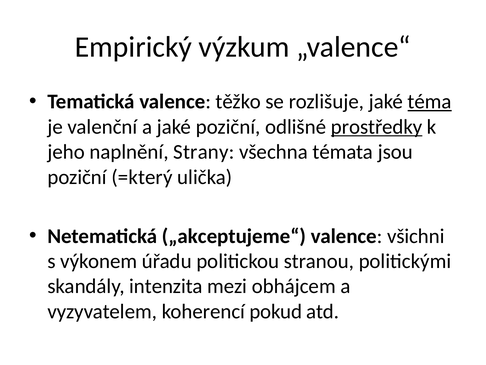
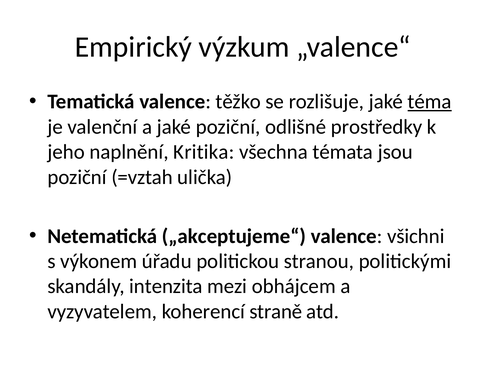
prostředky underline: present -> none
Strany: Strany -> Kritika
=který: =který -> =vztah
pokud: pokud -> straně
